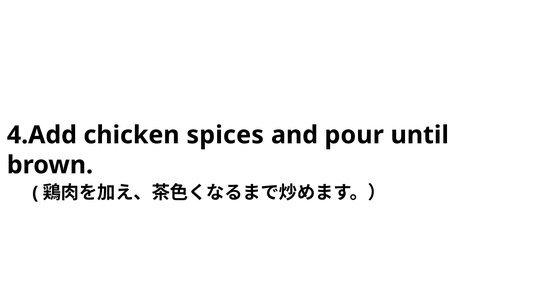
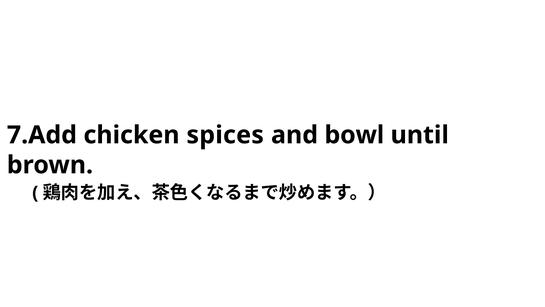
4.Add: 4.Add -> 7.Add
pour: pour -> bowl
